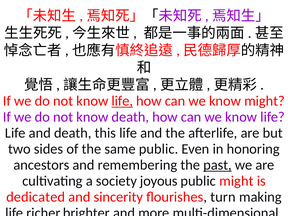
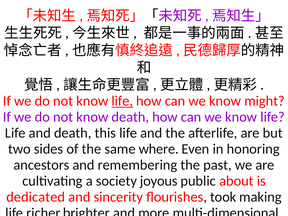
same public: public -> where
past underline: present -> none
public might: might -> about
turn: turn -> took
